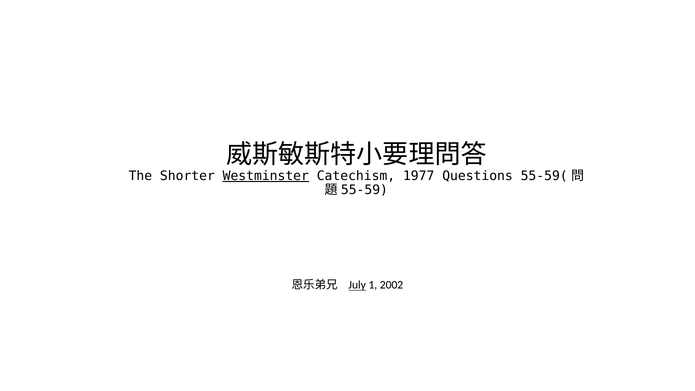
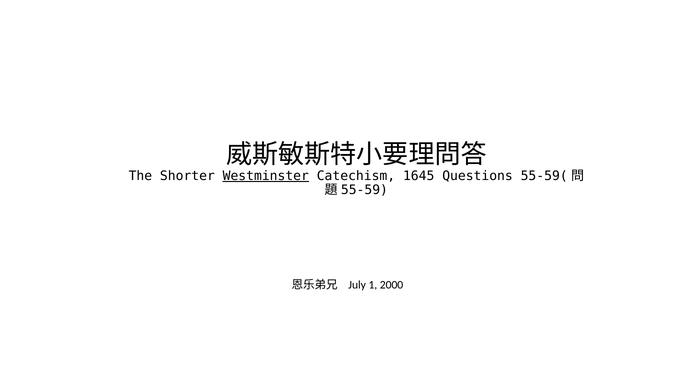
1977: 1977 -> 1645
July underline: present -> none
2002: 2002 -> 2000
